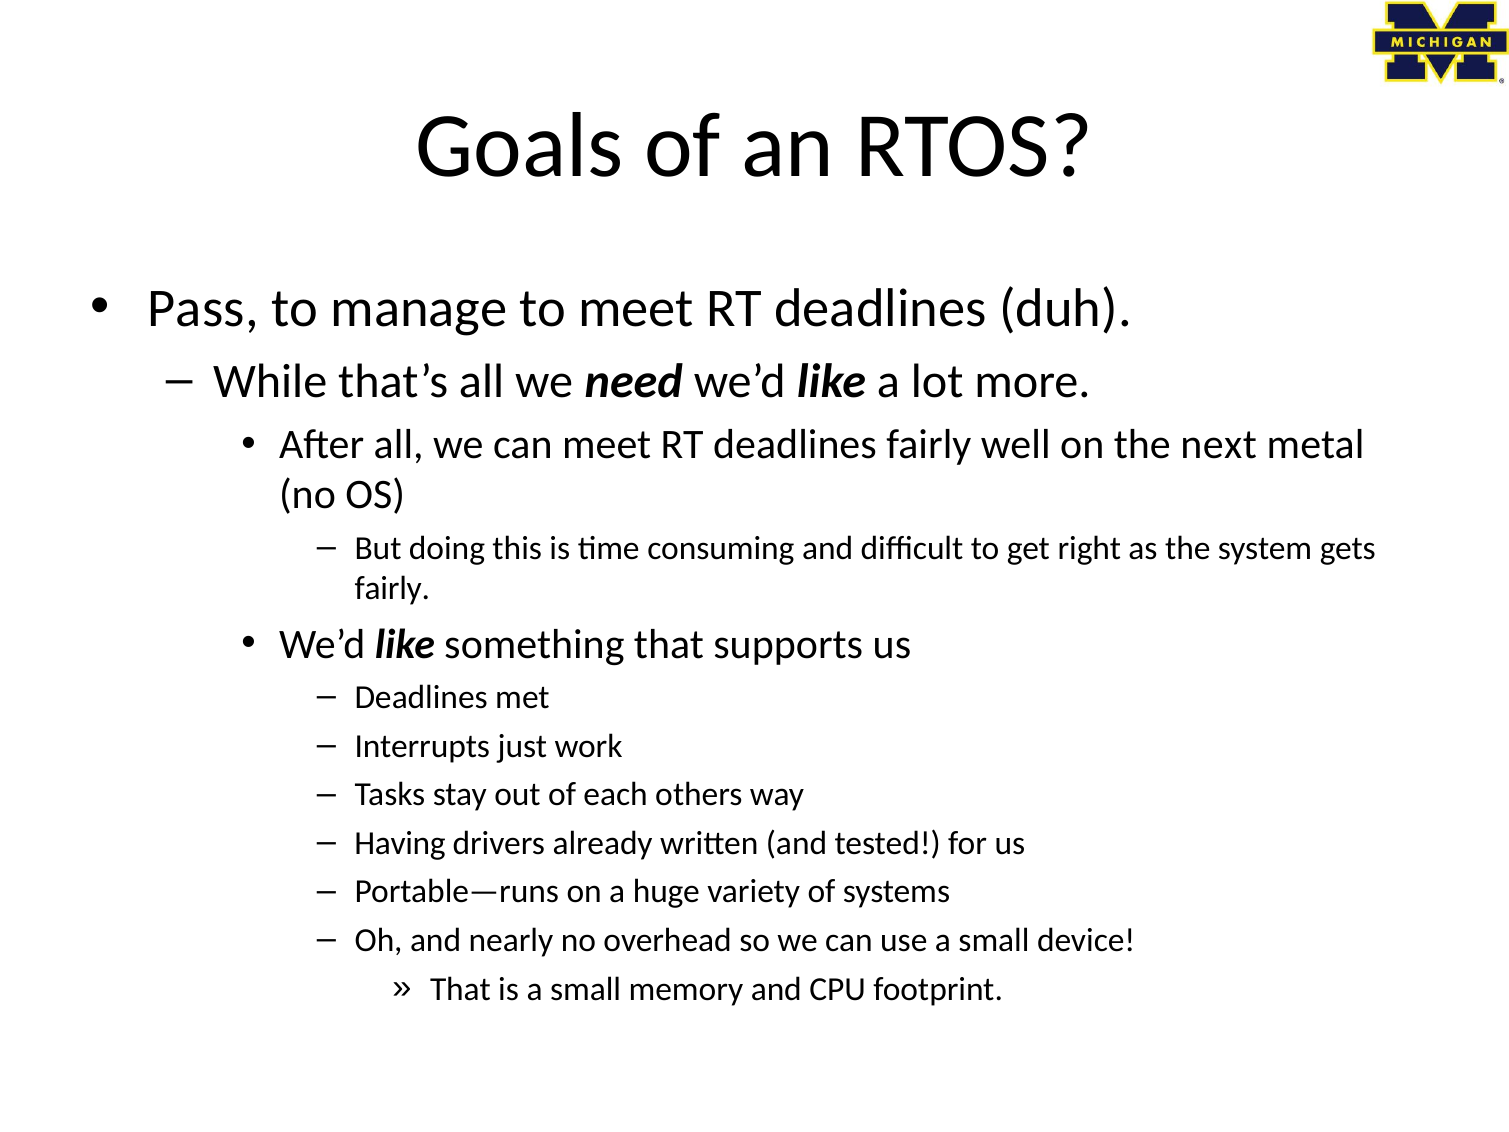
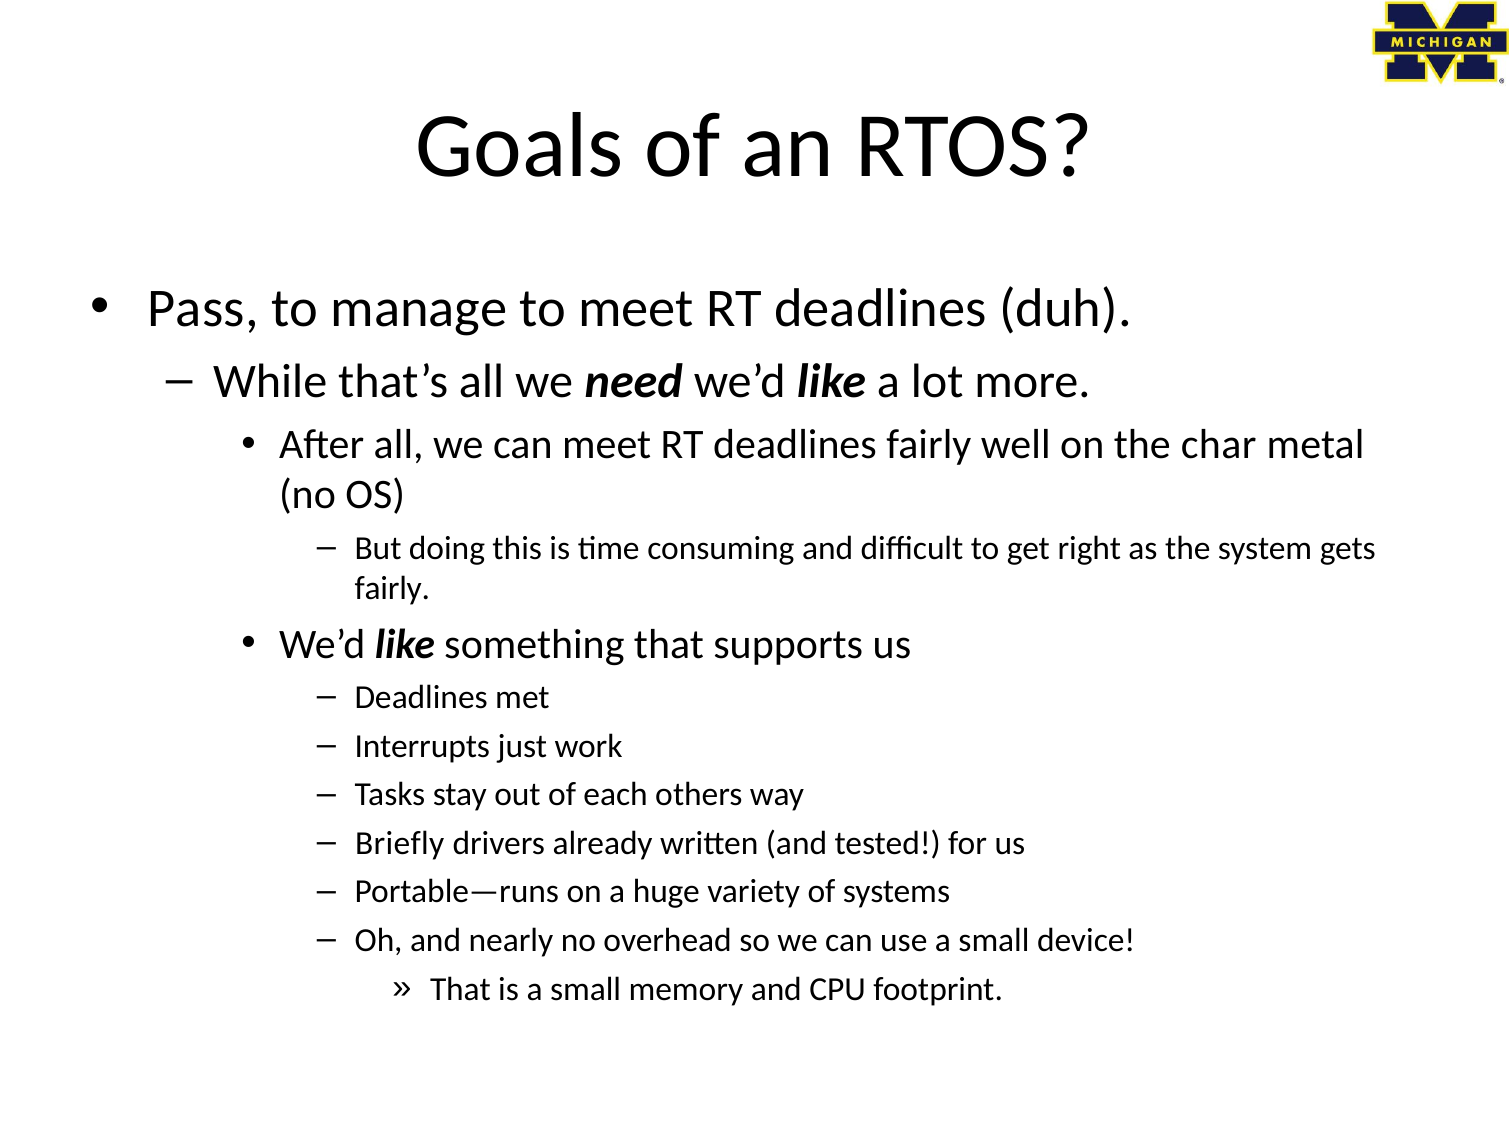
next: next -> char
Having: Having -> Briefly
